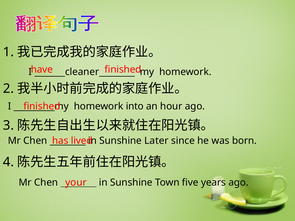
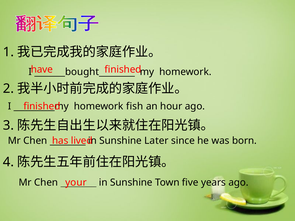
cleaner: cleaner -> bought
into: into -> fish
